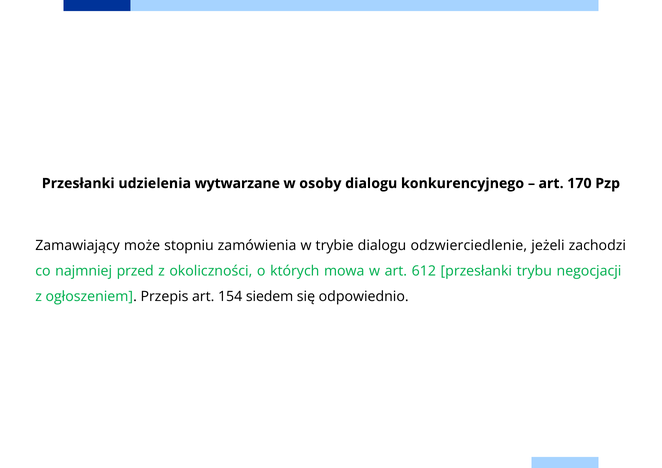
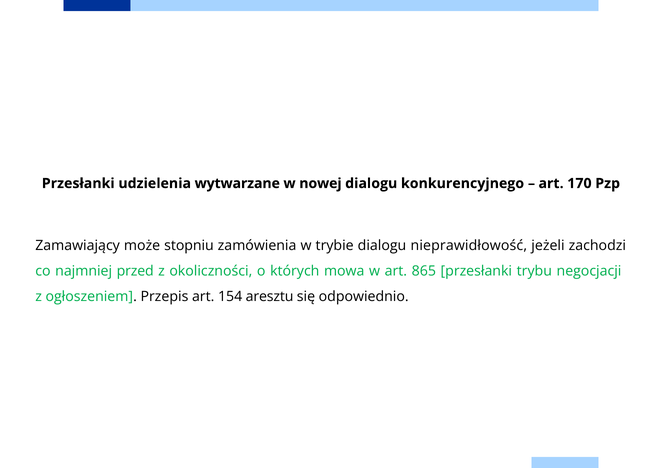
osoby: osoby -> nowej
odzwierciedlenie: odzwierciedlenie -> nieprawidłowość
612: 612 -> 865
siedem: siedem -> aresztu
